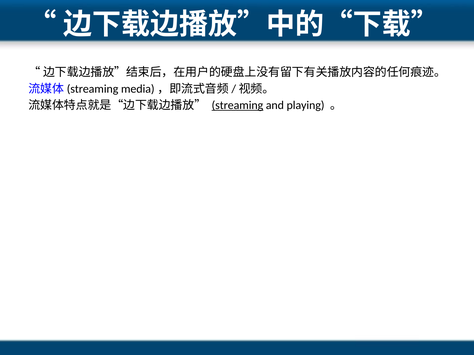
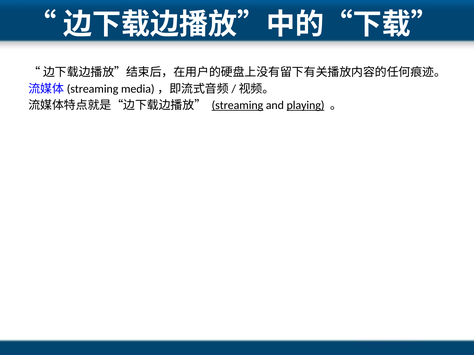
playing underline: none -> present
